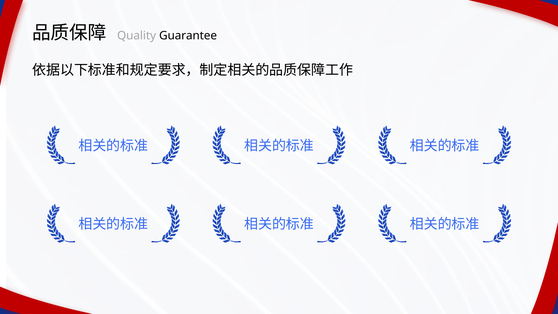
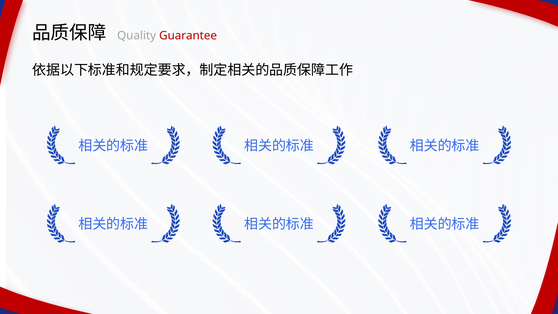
Guarantee colour: black -> red
